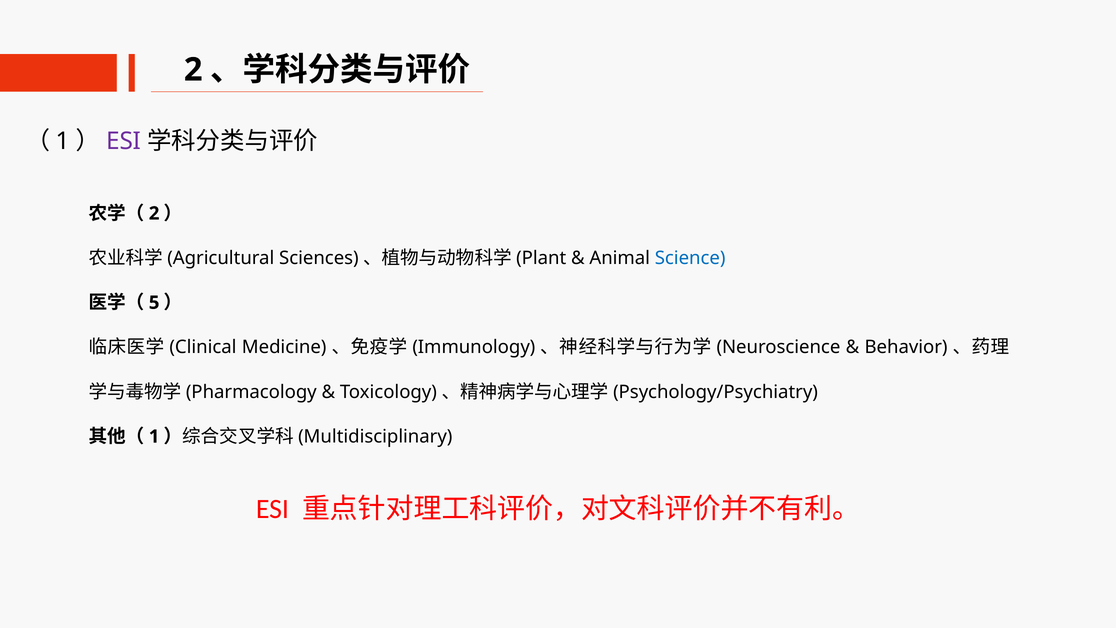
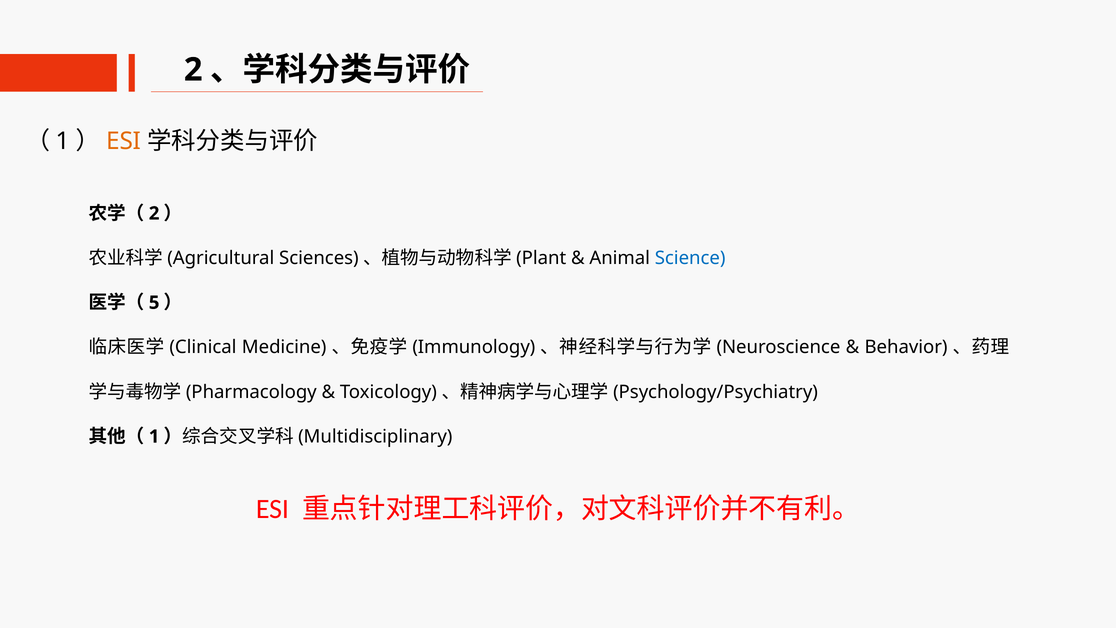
ESI at (124, 141) colour: purple -> orange
